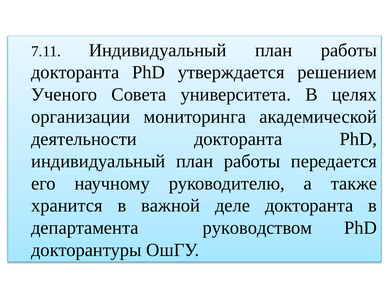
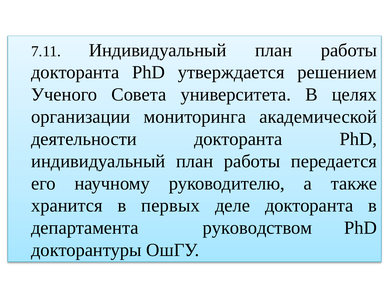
важной: важной -> первых
